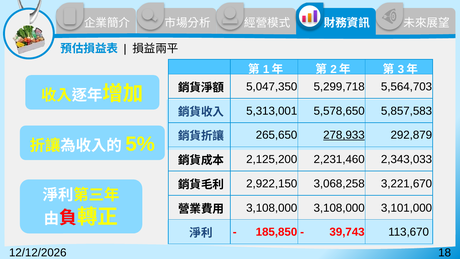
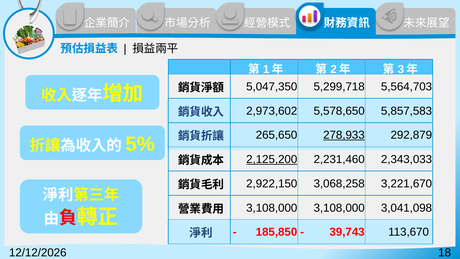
5,313,001: 5,313,001 -> 2,973,602
2,125,200 underline: none -> present
3,101,000: 3,101,000 -> 3,041,098
